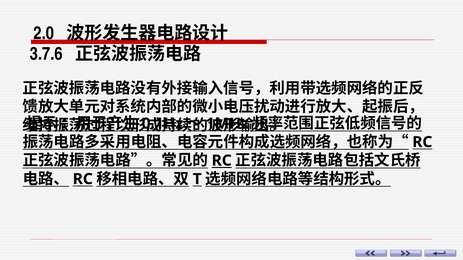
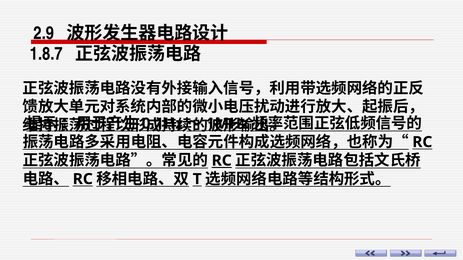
2.0: 2.0 -> 2.9
3.7.6: 3.7.6 -> 1.8.7
